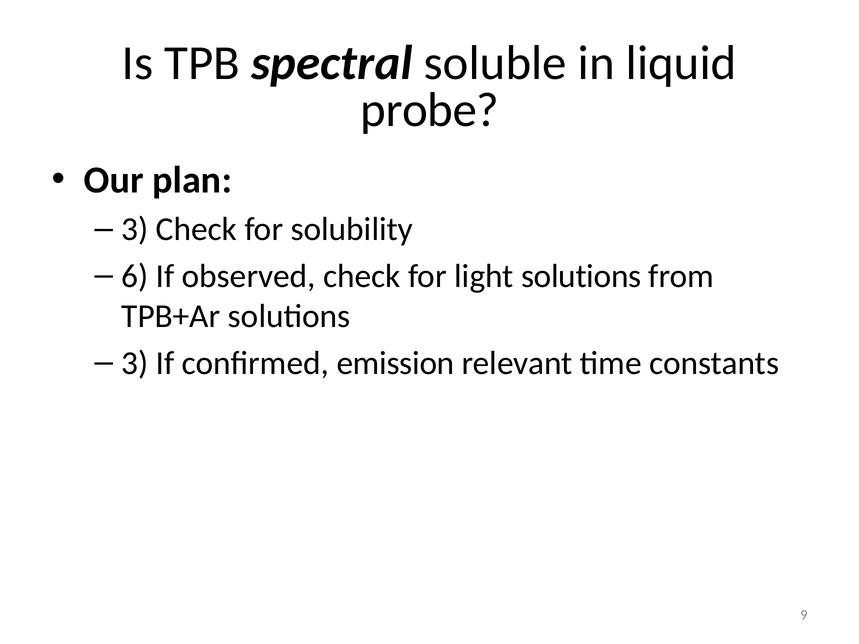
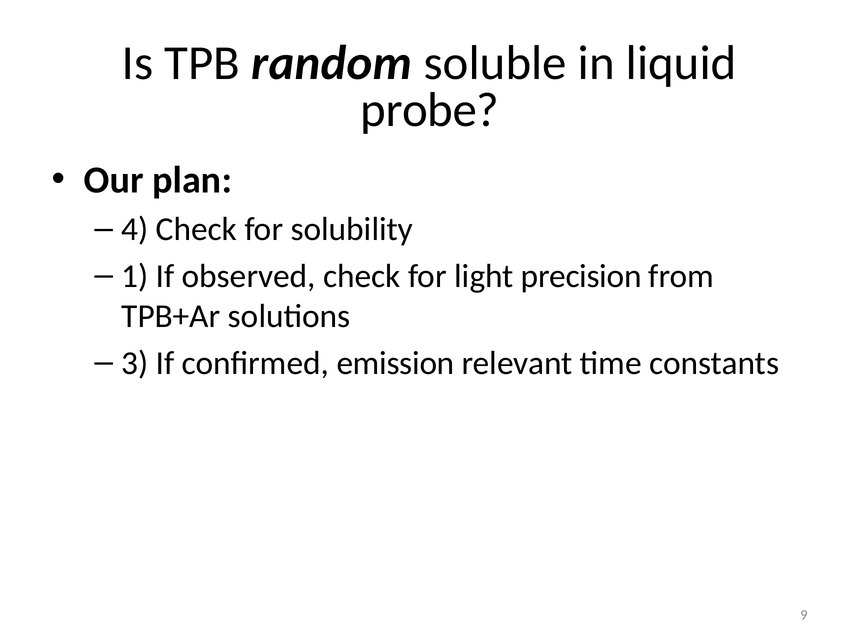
spectral: spectral -> random
3 at (135, 230): 3 -> 4
6: 6 -> 1
light solutions: solutions -> precision
